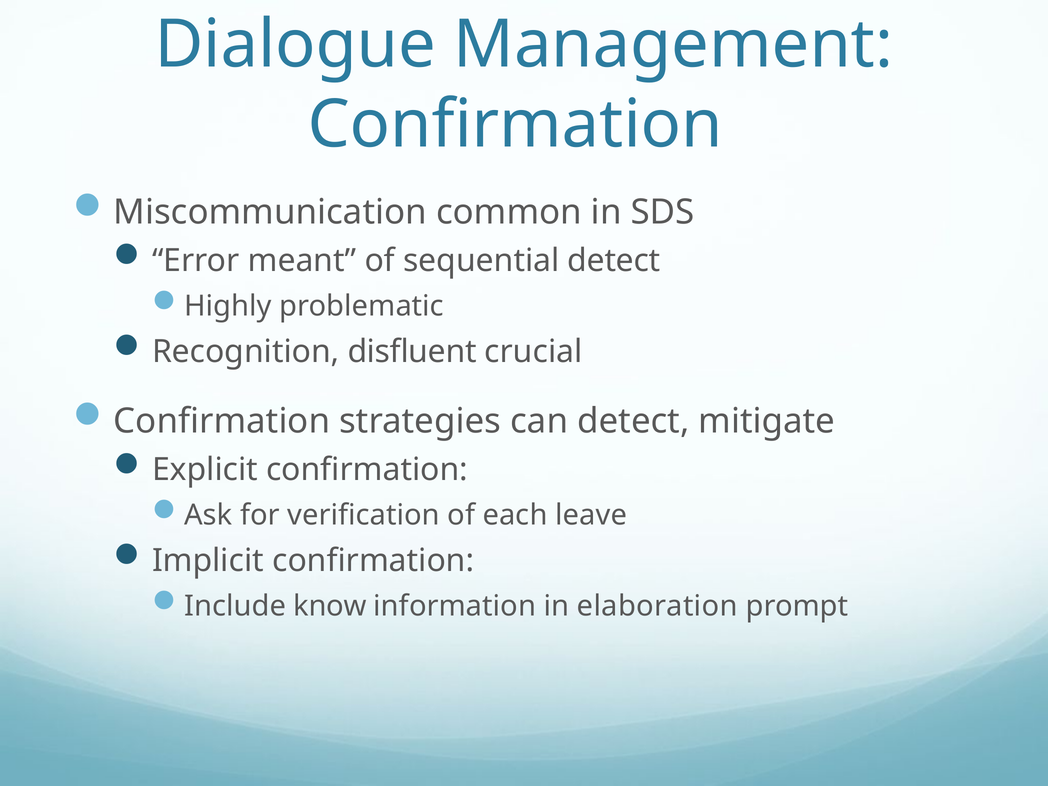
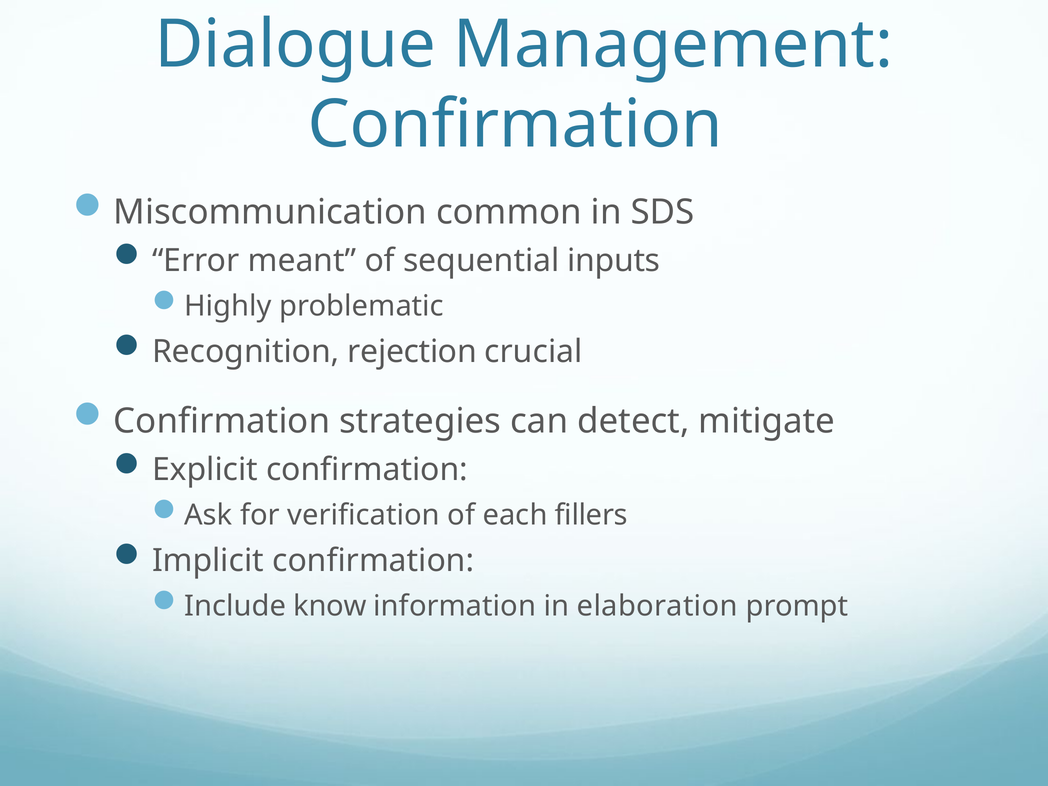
sequential detect: detect -> inputs
disfluent: disfluent -> rejection
leave: leave -> fillers
